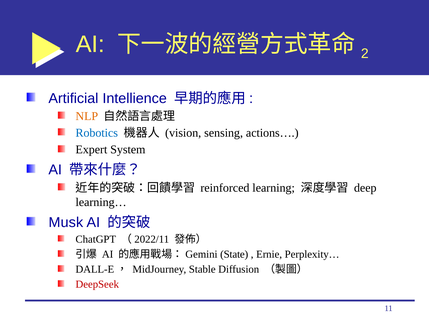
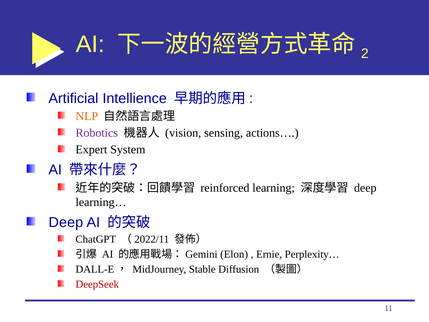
Robotics colour: blue -> purple
Musk at (66, 222): Musk -> Deep
State: State -> Elon
